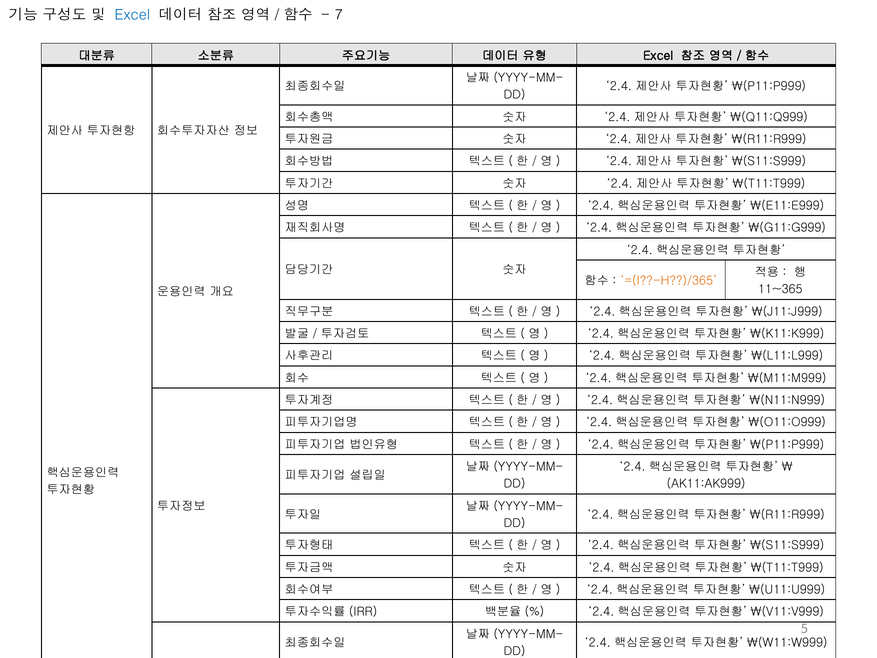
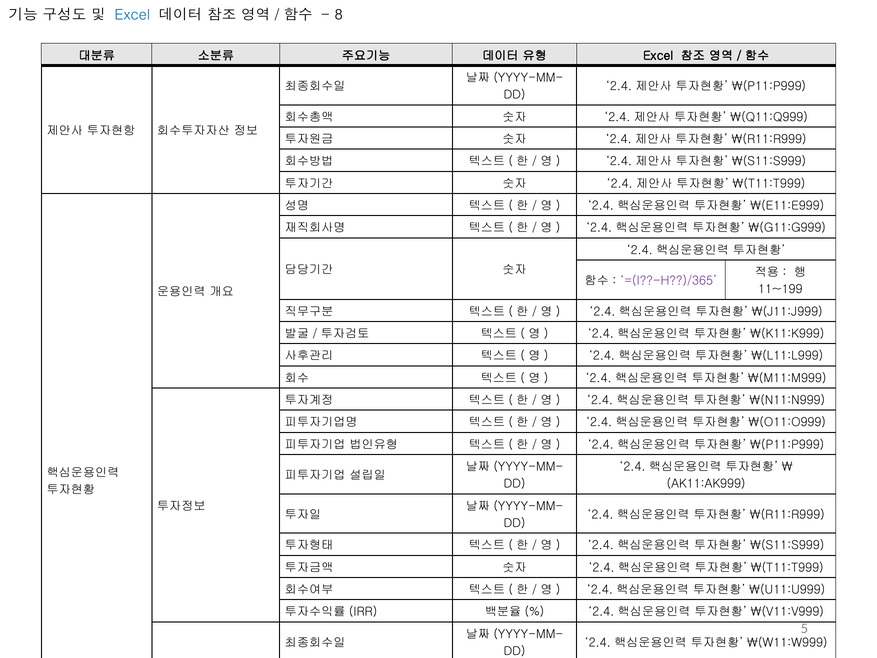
7: 7 -> 8
=(I??-H??)/365 colour: orange -> purple
11~365: 11~365 -> 11~199
